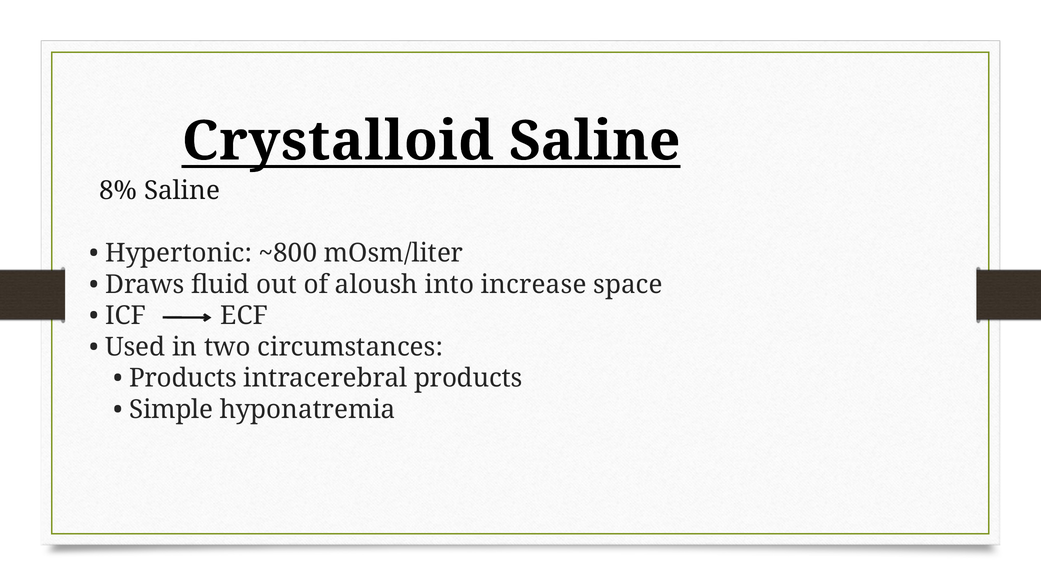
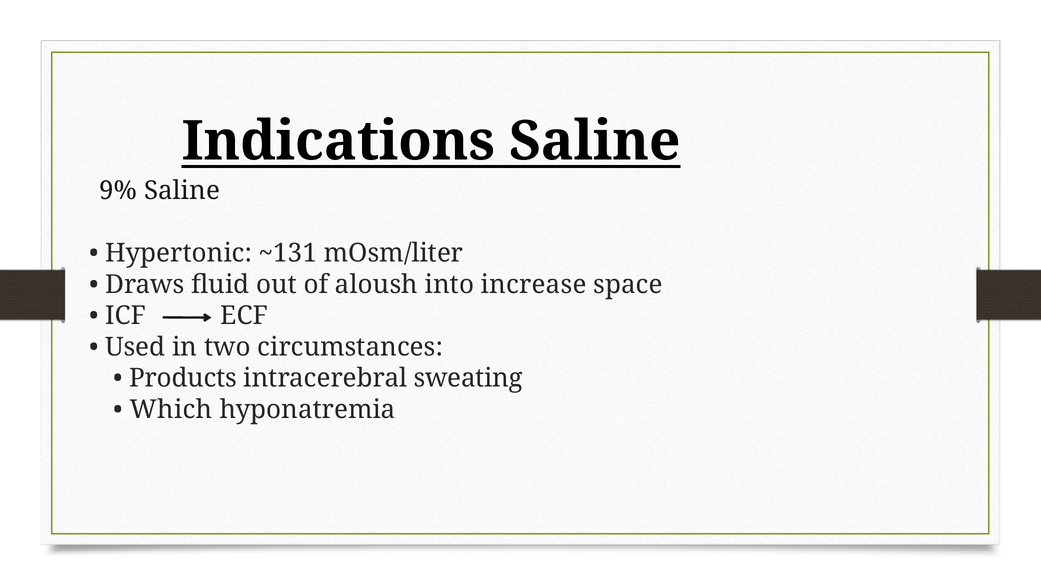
Crystalloid: Crystalloid -> Indications
8%: 8% -> 9%
~800: ~800 -> ~131
intracerebral products: products -> sweating
Simple: Simple -> Which
